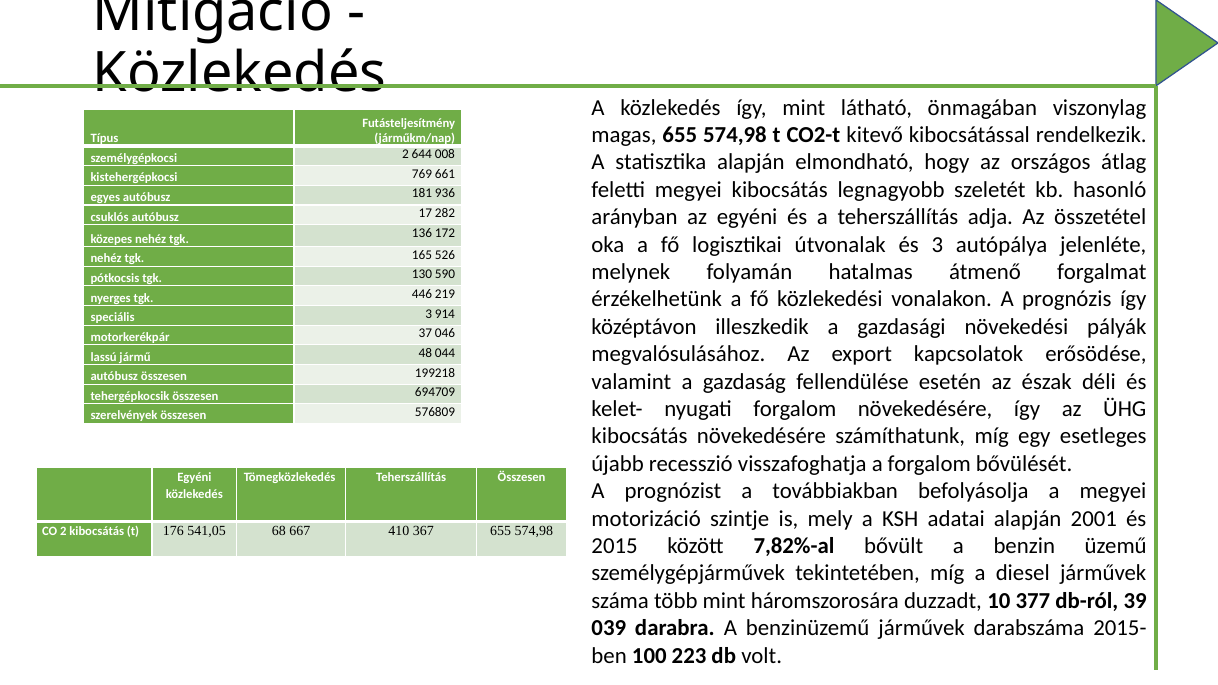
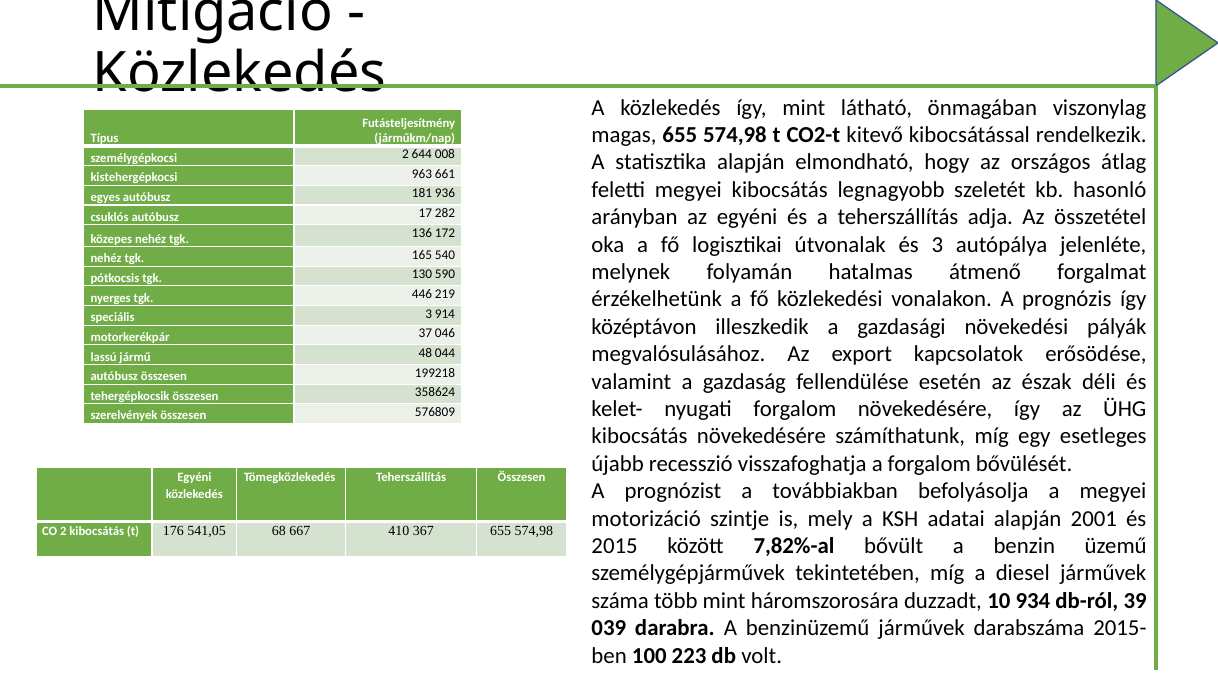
769: 769 -> 963
526: 526 -> 540
694709: 694709 -> 358624
377: 377 -> 934
